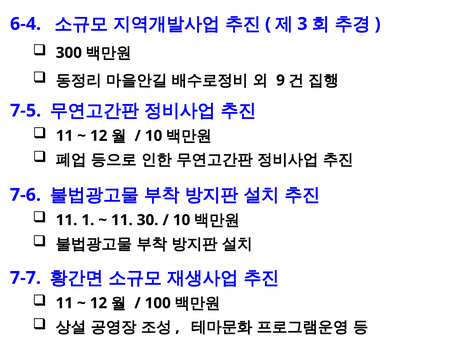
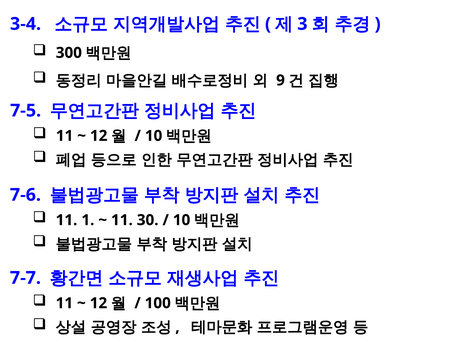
6-4: 6-4 -> 3-4
